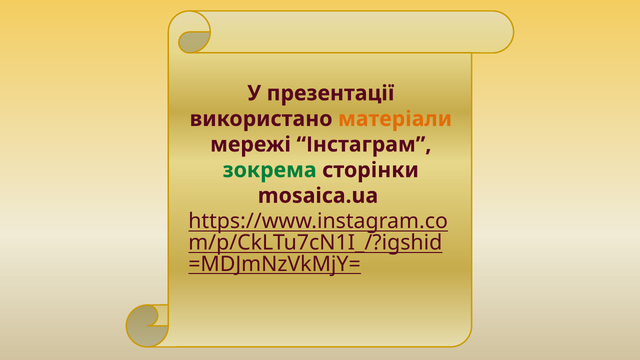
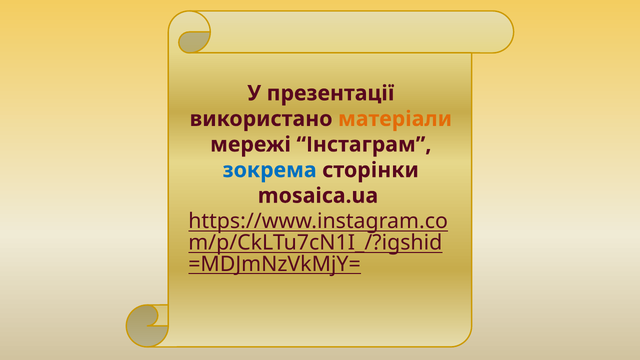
зокрема colour: green -> blue
